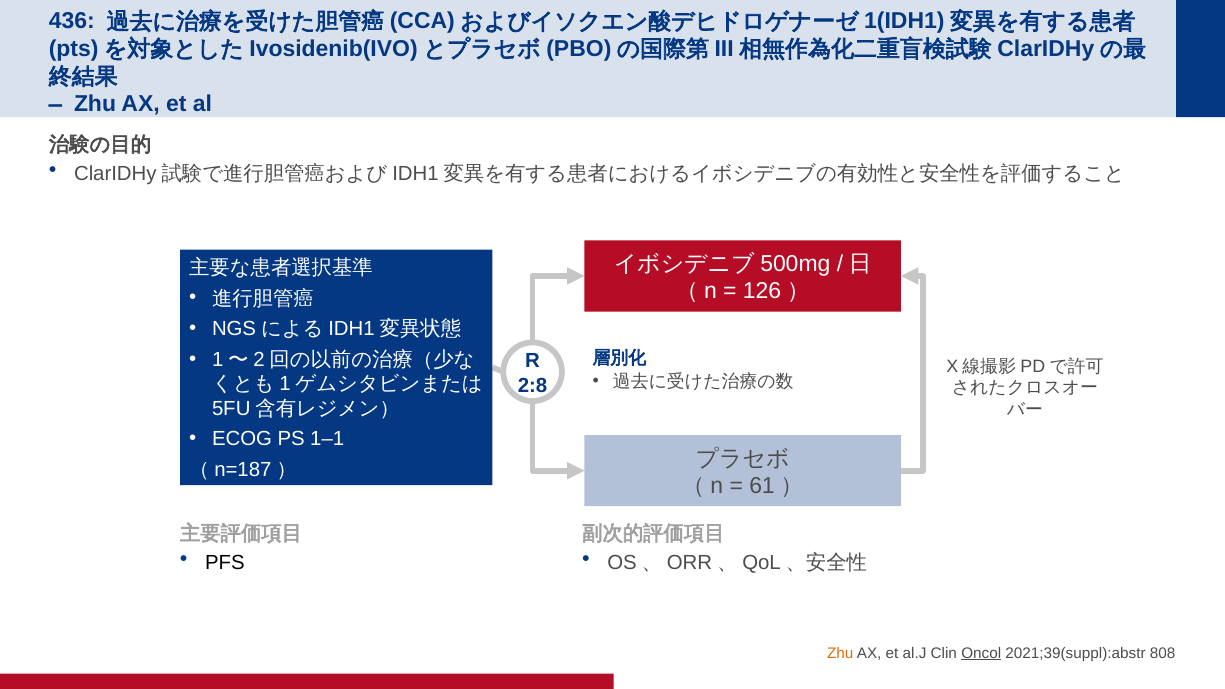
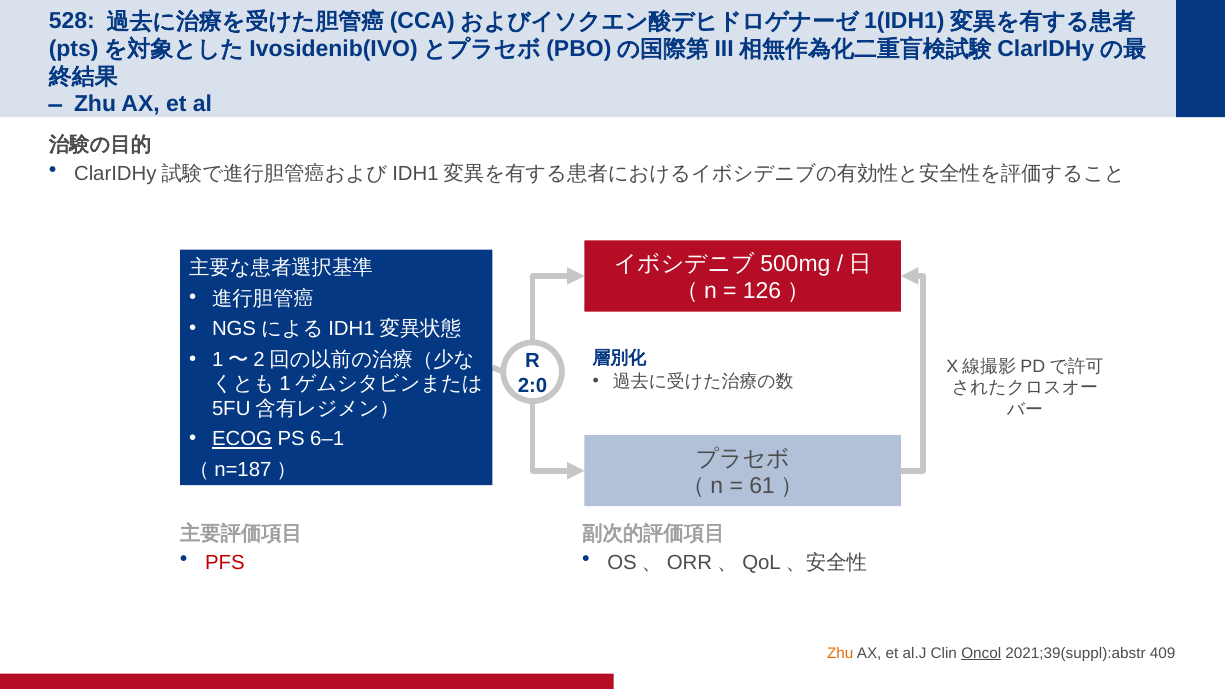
436: 436 -> 528
2:8: 2:8 -> 2:0
ECOG underline: none -> present
1–1: 1–1 -> 6–1
PFS colour: black -> red
808: 808 -> 409
